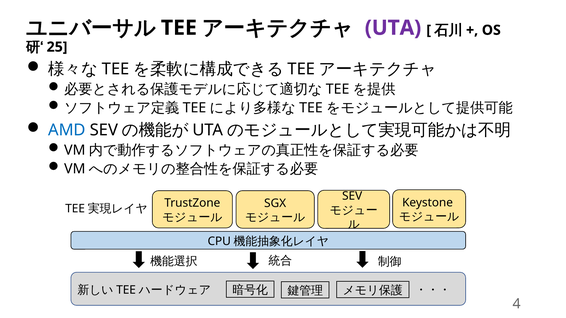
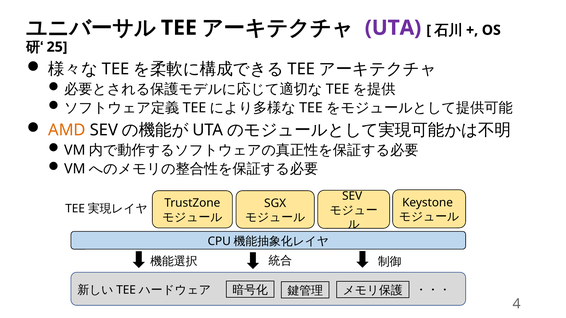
AMD colour: blue -> orange
